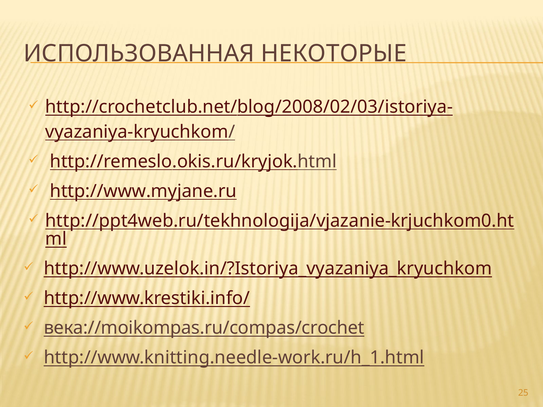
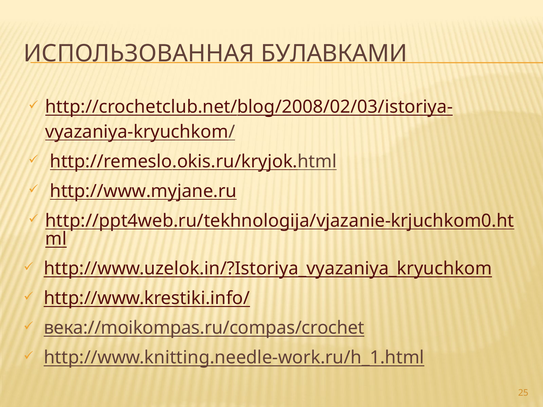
НЕКОТОРЫЕ: НЕКОТОРЫЕ -> БУЛАВКАМИ
